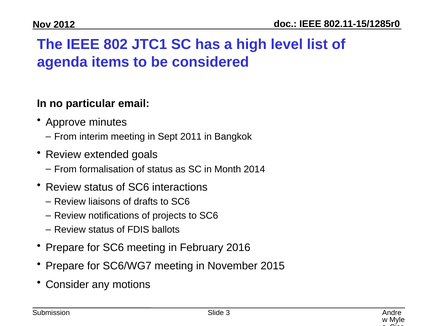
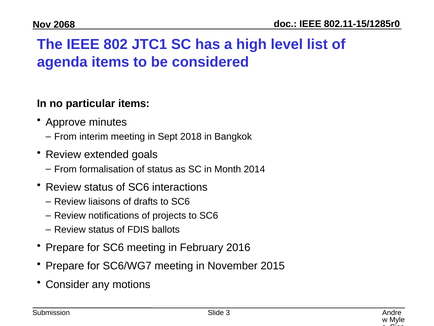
2012: 2012 -> 2068
particular email: email -> items
2011: 2011 -> 2018
